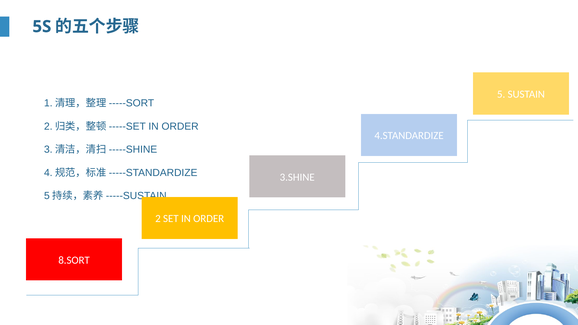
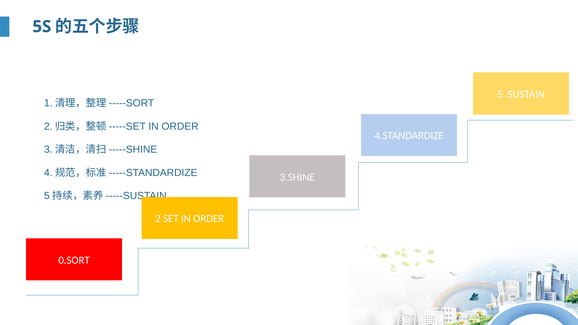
8.SORT: 8.SORT -> 0.SORT
